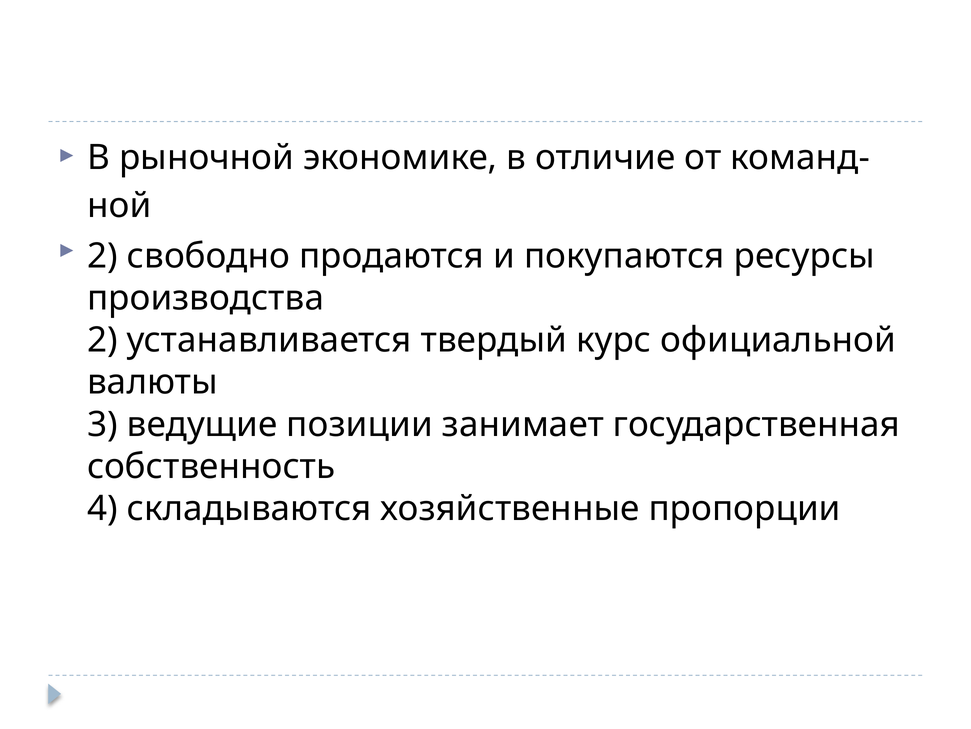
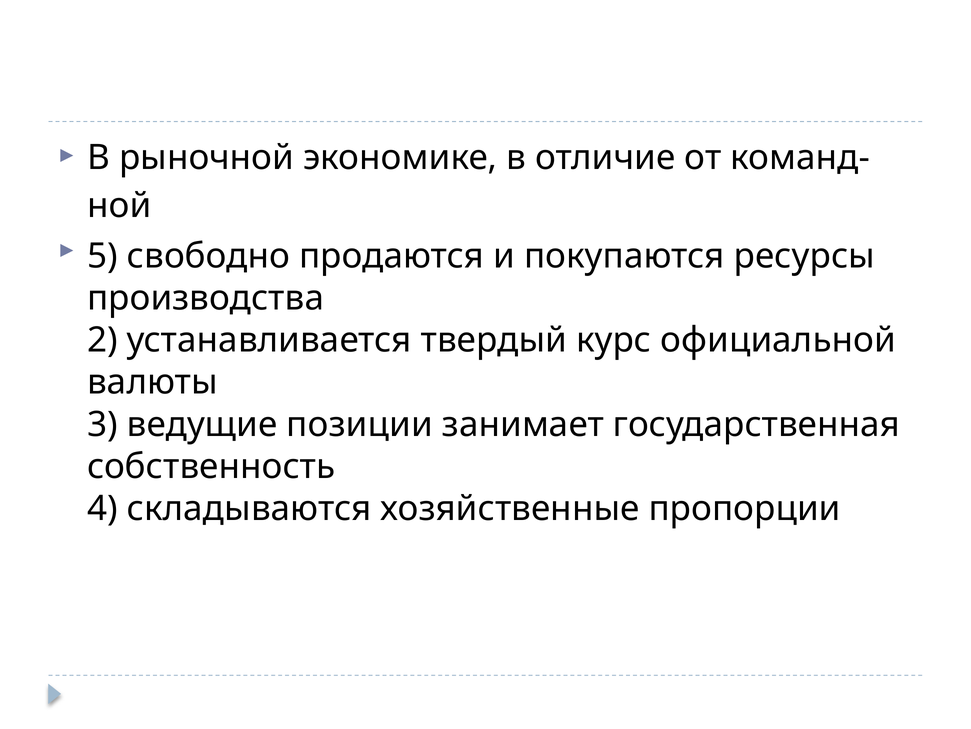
2 at (103, 256): 2 -> 5
